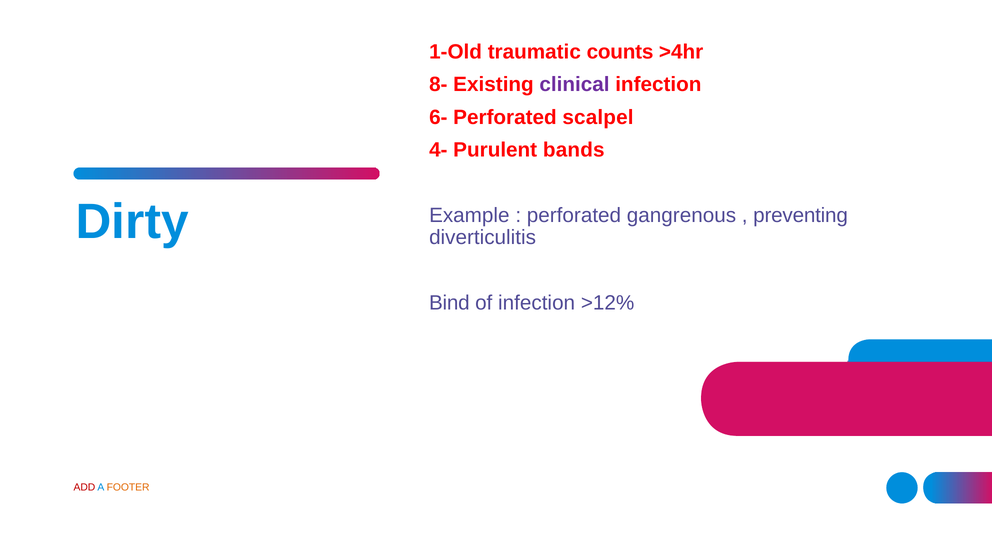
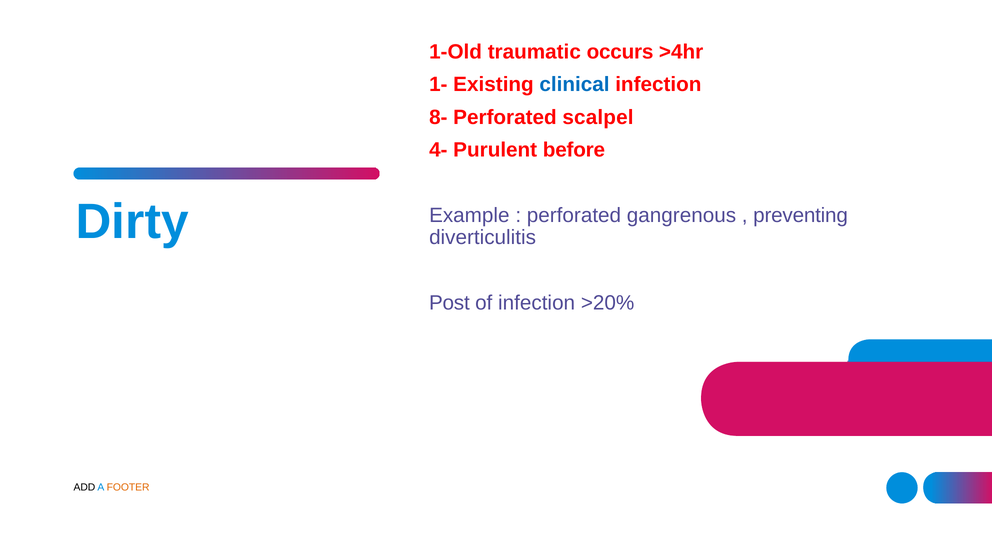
counts: counts -> occurs
8-: 8- -> 1-
clinical colour: purple -> blue
6-: 6- -> 8-
bands: bands -> before
Bind: Bind -> Post
>12%: >12% -> >20%
ADD colour: red -> black
